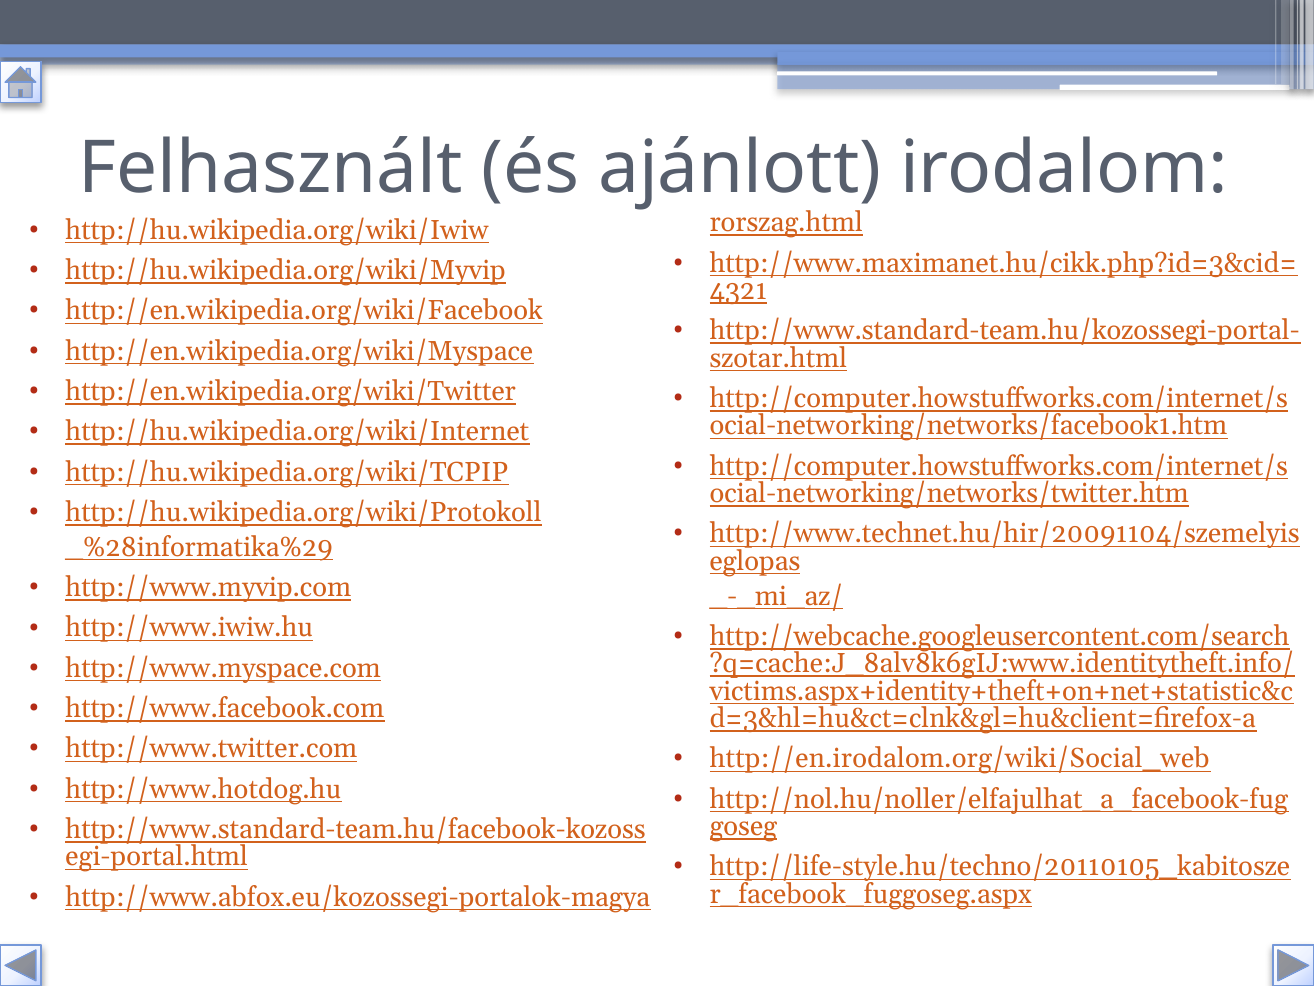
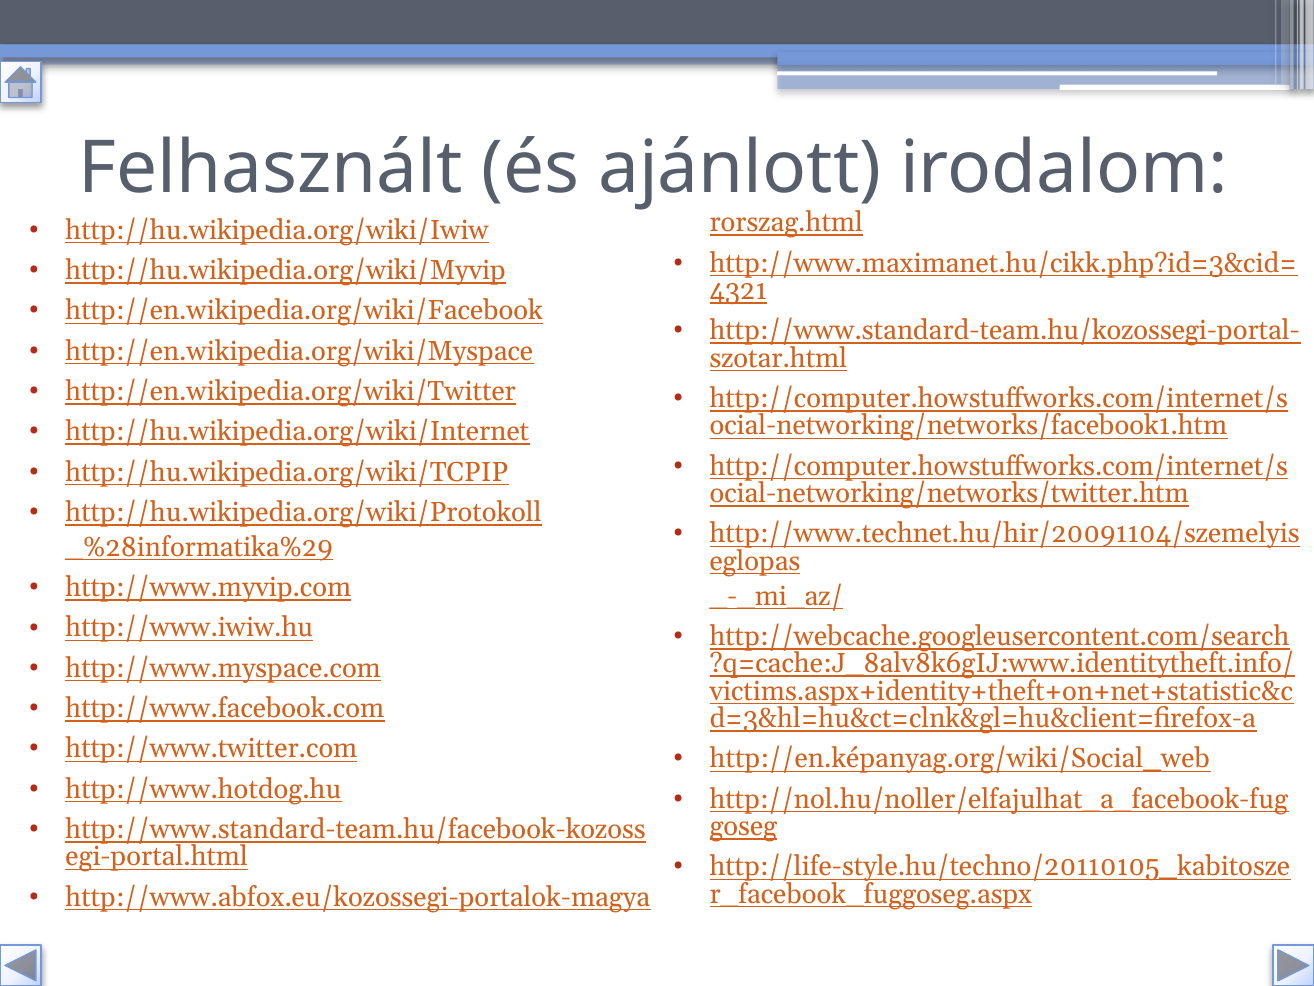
http://en.irodalom.org/wiki/Social_web: http://en.irodalom.org/wiki/Social_web -> http://en.képanyag.org/wiki/Social_web
